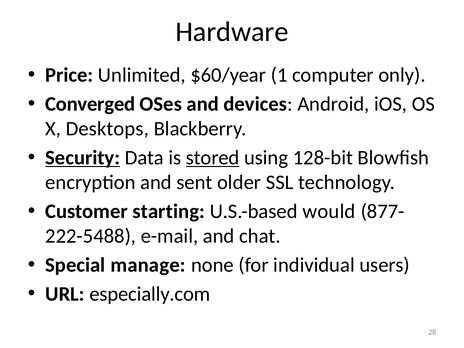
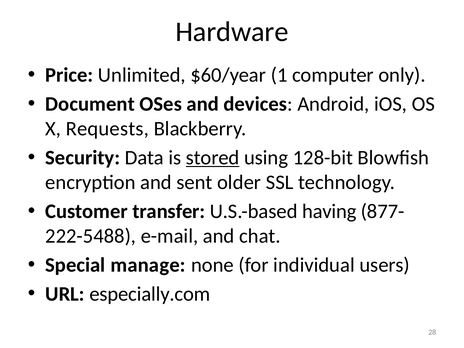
Converged: Converged -> Document
Desktops: Desktops -> Requests
Security underline: present -> none
starting: starting -> transfer
would: would -> having
